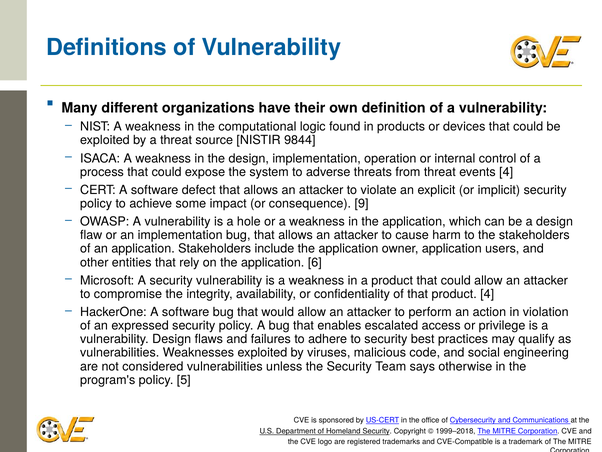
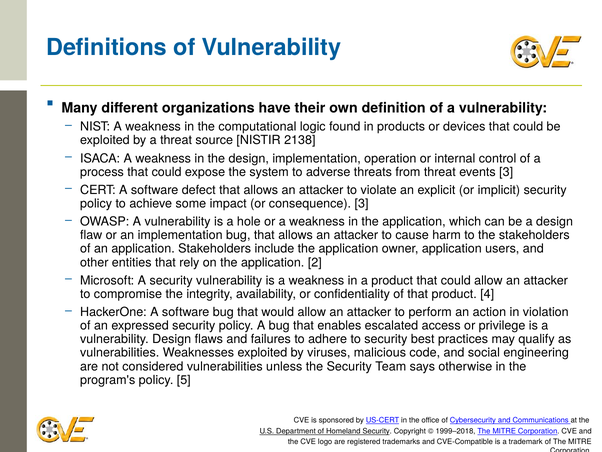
9844: 9844 -> 2138
events 4: 4 -> 3
consequence 9: 9 -> 3
6: 6 -> 2
